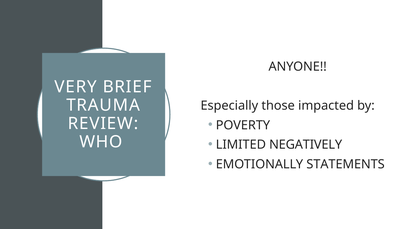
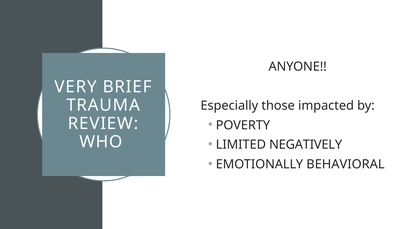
STATEMENTS: STATEMENTS -> BEHAVIORAL
